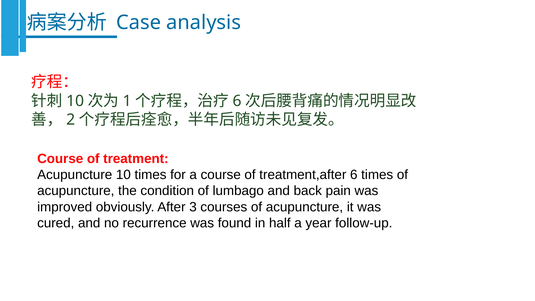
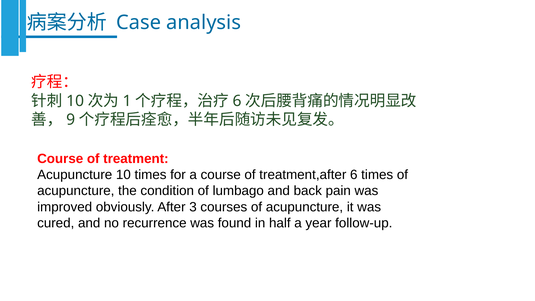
2: 2 -> 9
